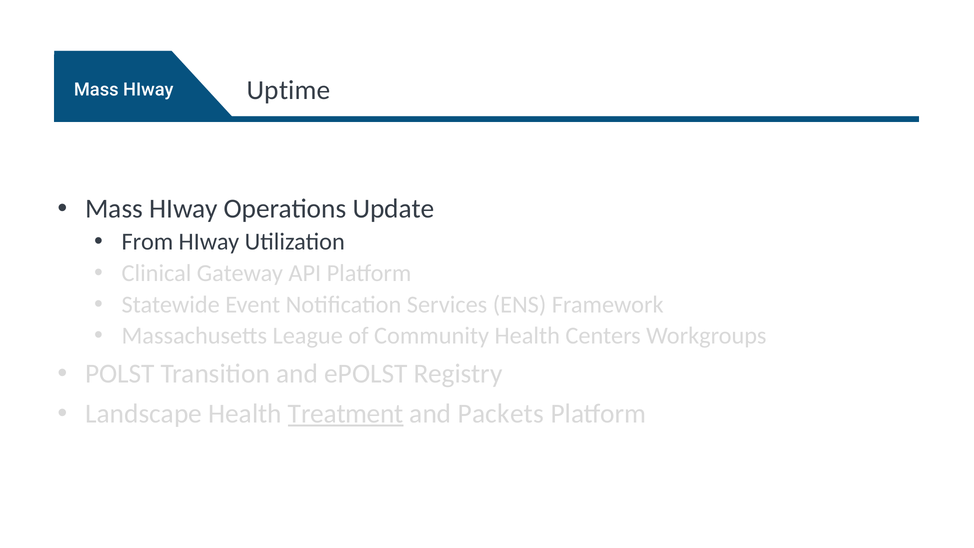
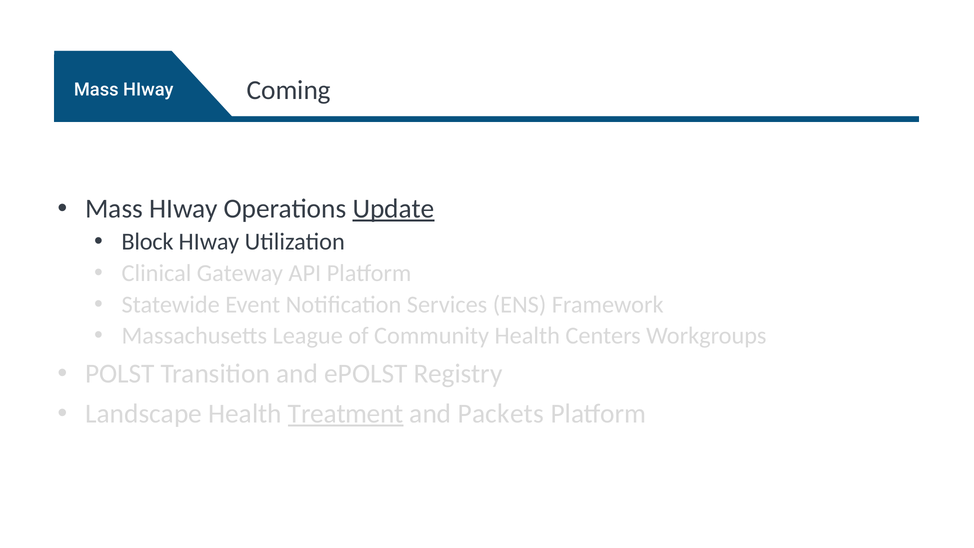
Uptime: Uptime -> Coming
Update underline: none -> present
From: From -> Block
